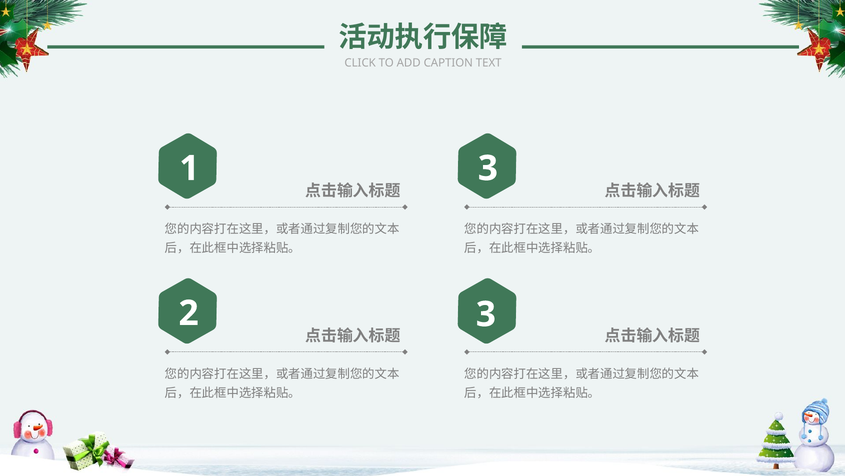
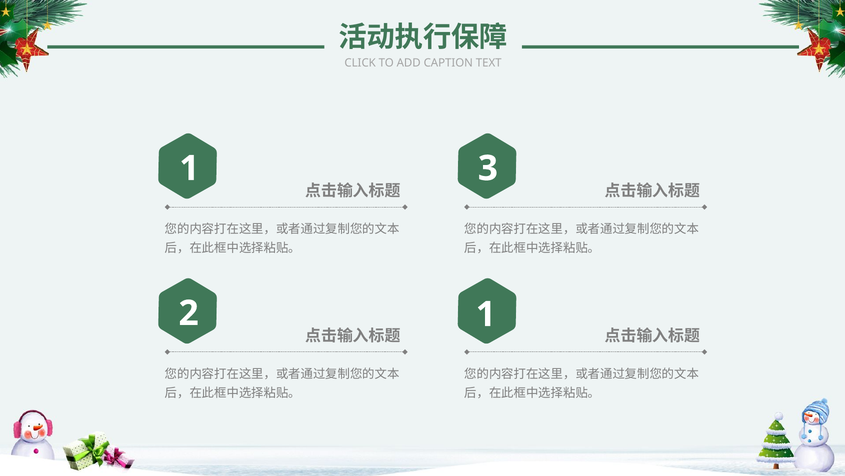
2 3: 3 -> 1
